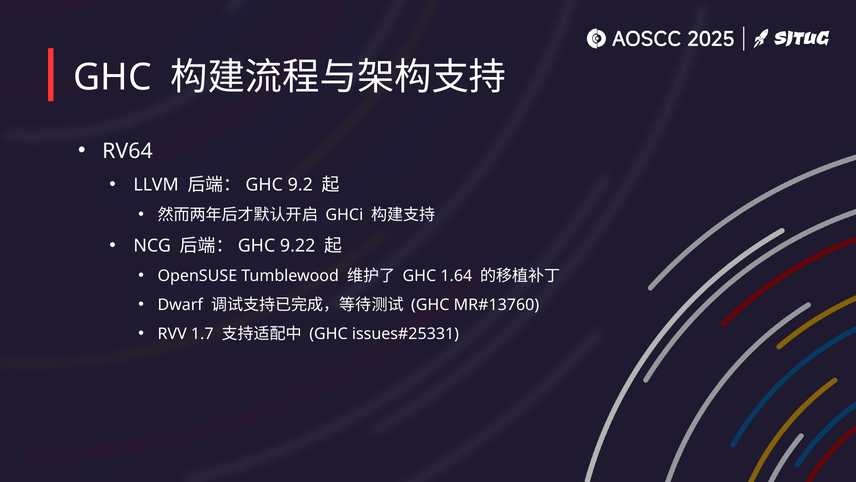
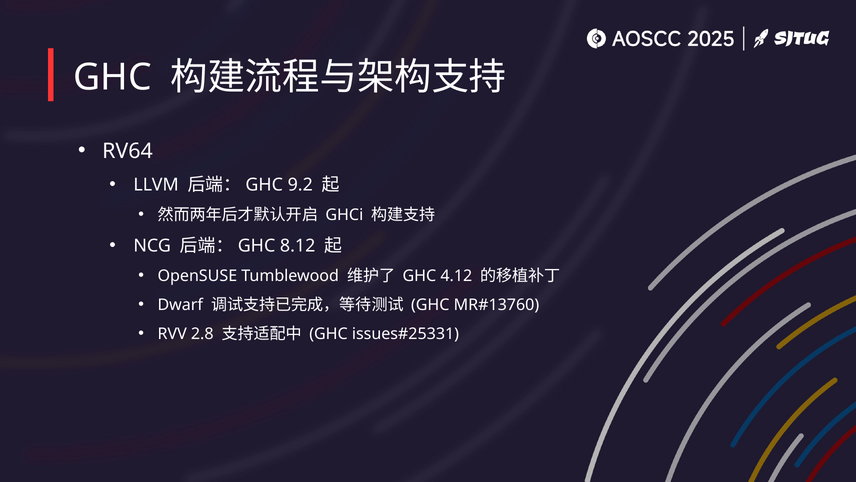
9.22: 9.22 -> 8.12
1.64: 1.64 -> 4.12
1.7: 1.7 -> 2.8
